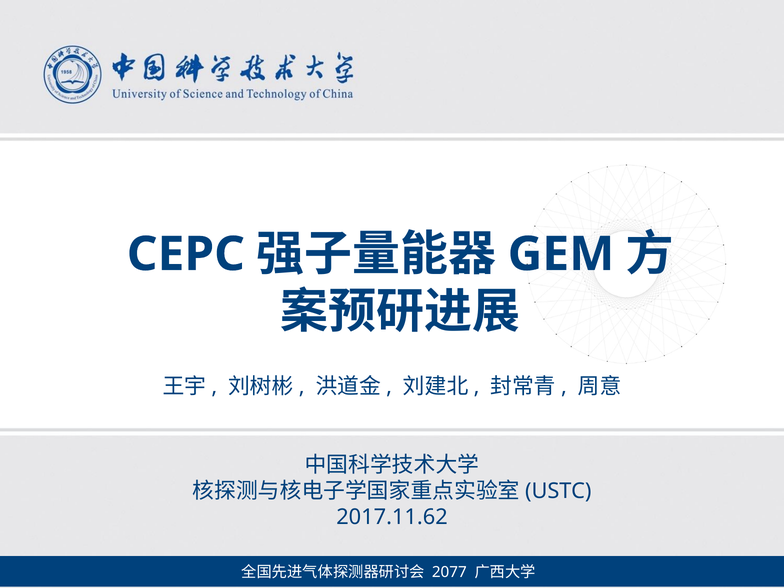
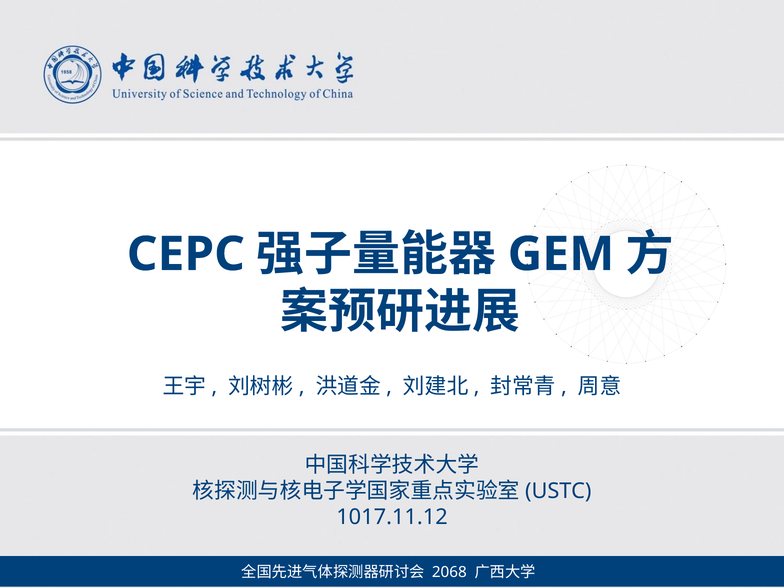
2017.11.62: 2017.11.62 -> 1017.11.12
2077: 2077 -> 2068
